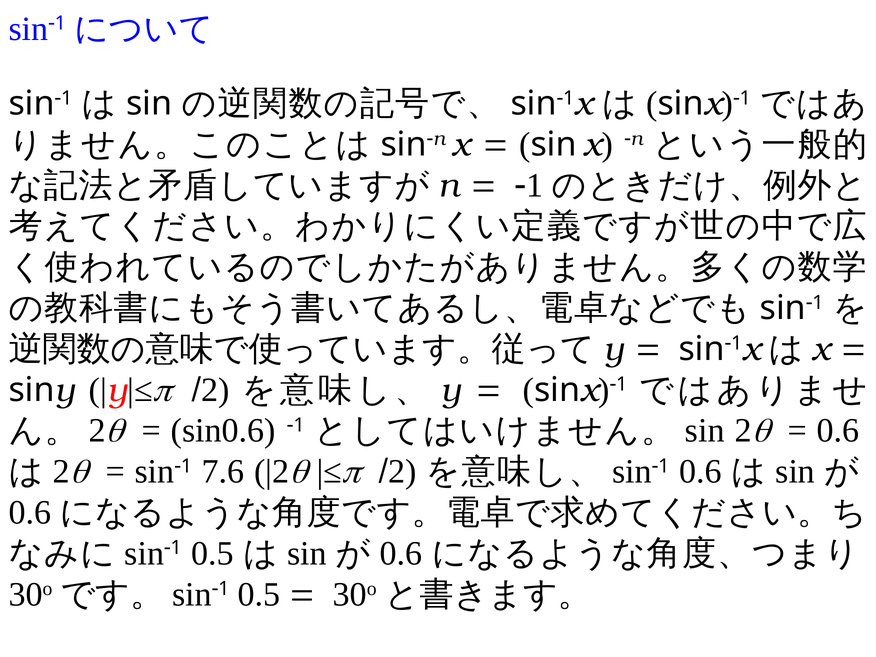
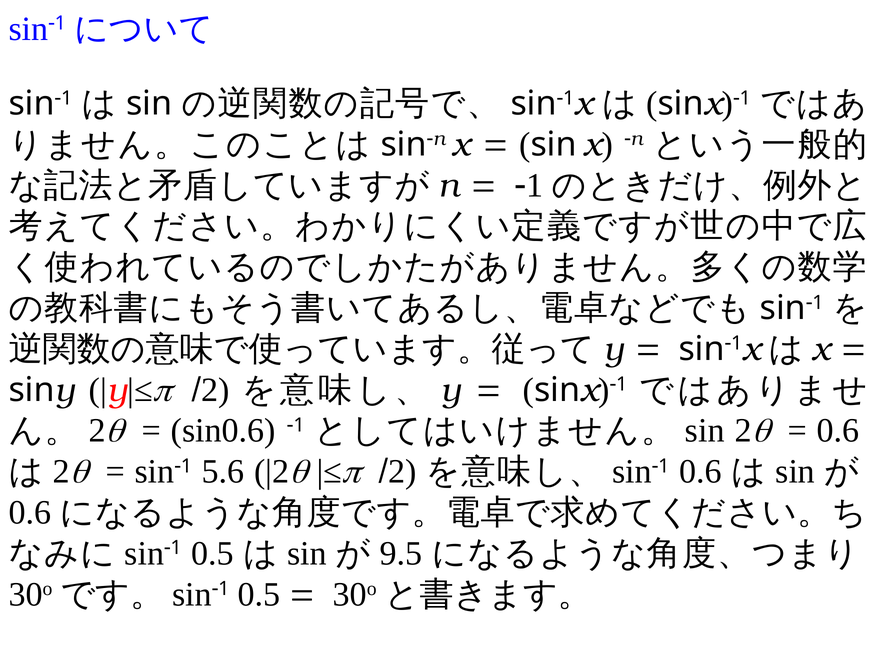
7.6: 7.6 -> 5.6
0.6 at (401, 553): 0.6 -> 9.5
